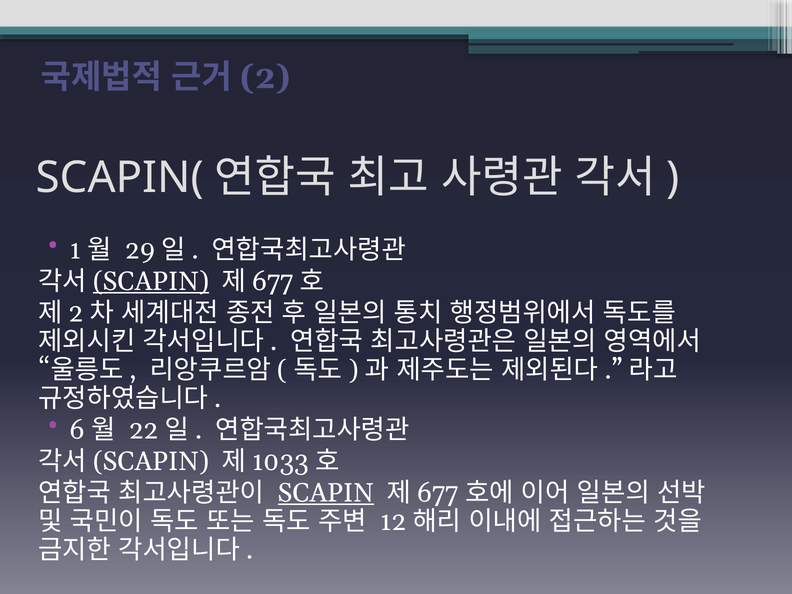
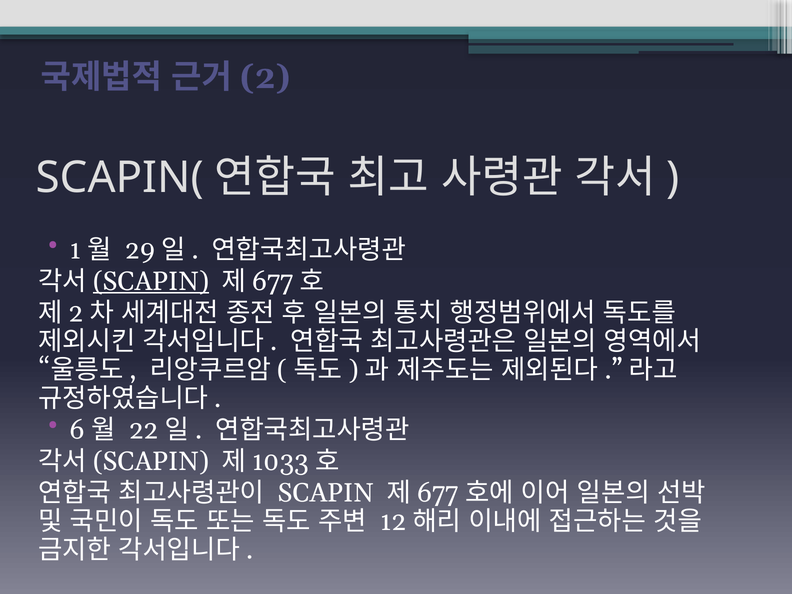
SCAPIN at (326, 493) underline: present -> none
